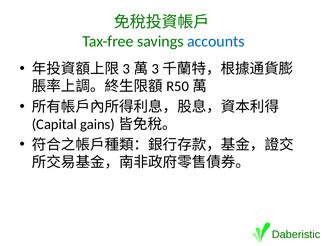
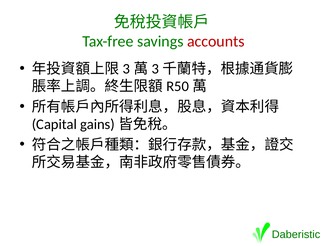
accounts colour: blue -> red
